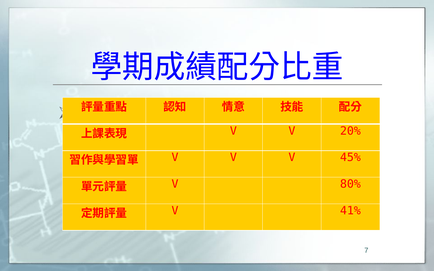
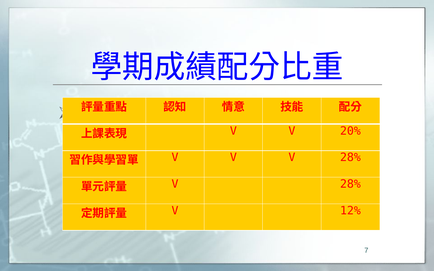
V V 45%: 45% -> 28%
80% at (350, 184): 80% -> 28%
41%: 41% -> 12%
